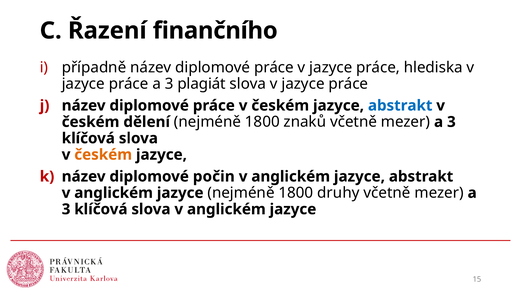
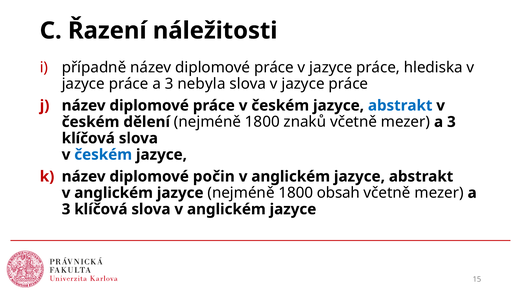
finančního: finančního -> náležitosti
plagiát: plagiát -> nebyla
českém at (103, 155) colour: orange -> blue
druhy: druhy -> obsah
